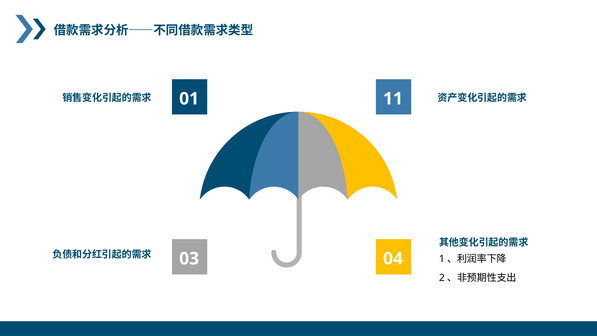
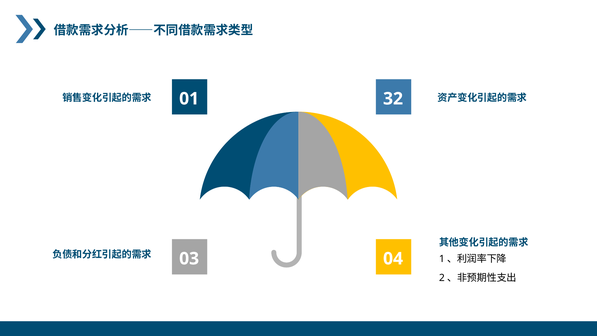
11: 11 -> 32
